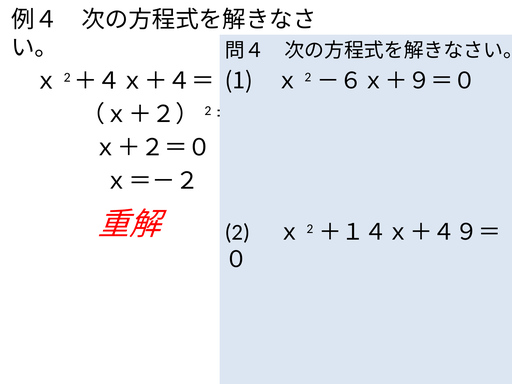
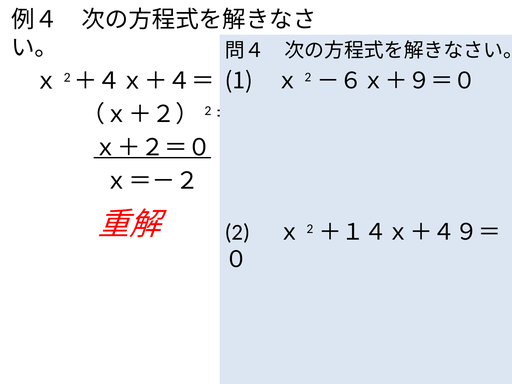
ｘ＋２＝０ underline: none -> present
